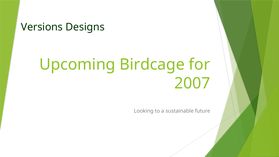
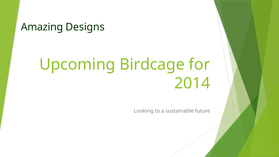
Versions: Versions -> Amazing
2007: 2007 -> 2014
